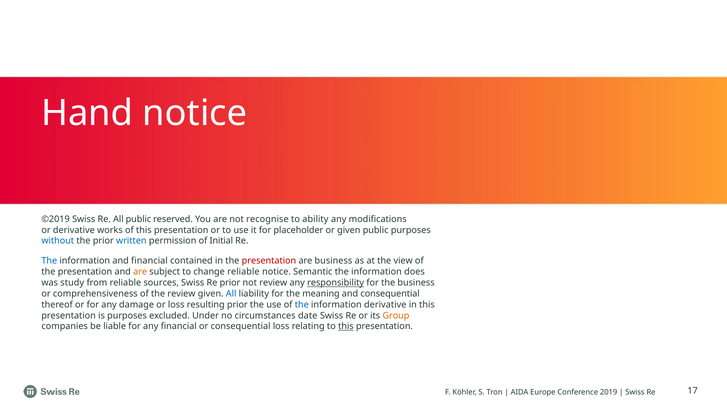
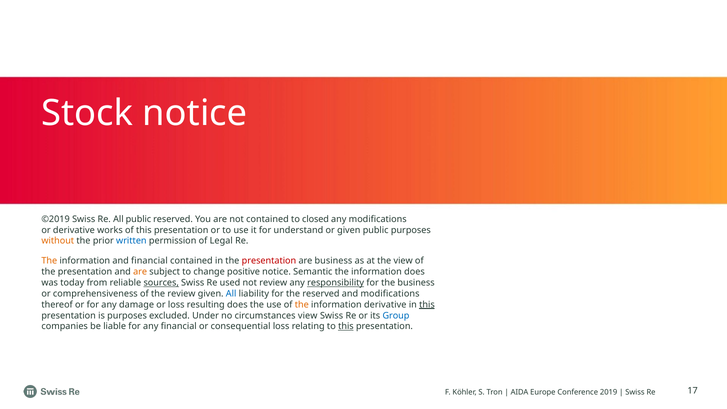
Hand: Hand -> Stock
not recognise: recognise -> contained
ability: ability -> closed
placeholder: placeholder -> understand
without colour: blue -> orange
Initial: Initial -> Legal
The at (49, 261) colour: blue -> orange
change reliable: reliable -> positive
study: study -> today
sources underline: none -> present
Re prior: prior -> used
the meaning: meaning -> reserved
and consequential: consequential -> modifications
resulting prior: prior -> does
the at (302, 305) colour: blue -> orange
this at (427, 305) underline: none -> present
circumstances date: date -> view
Group colour: orange -> blue
